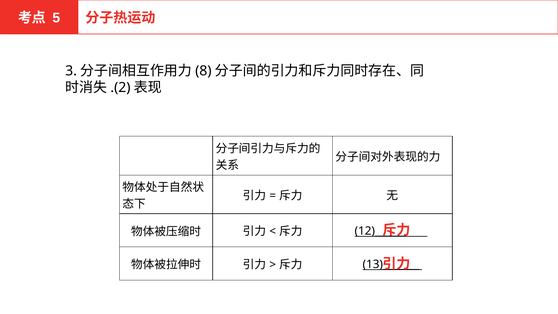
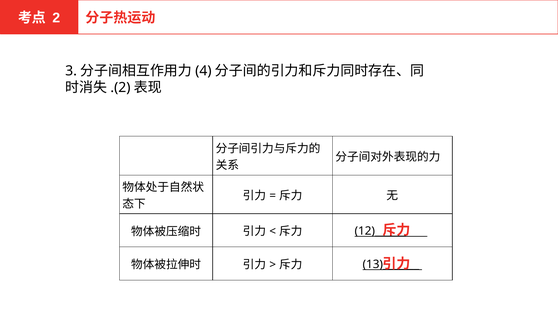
5: 5 -> 2
8: 8 -> 4
